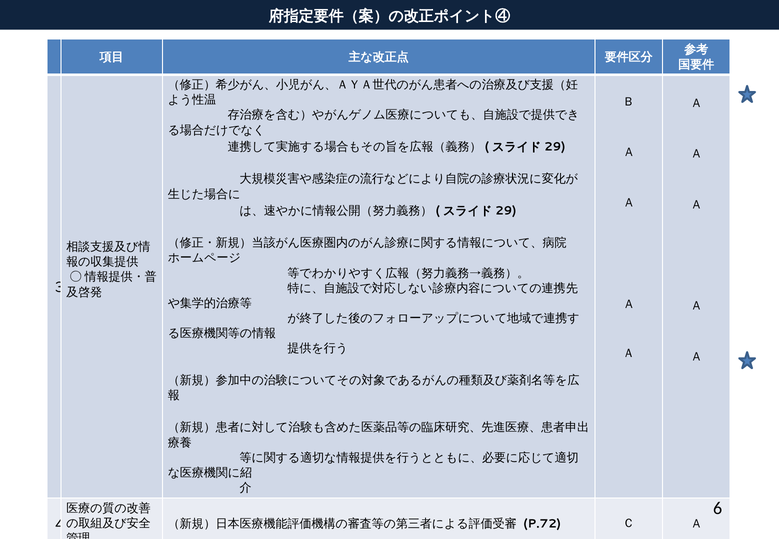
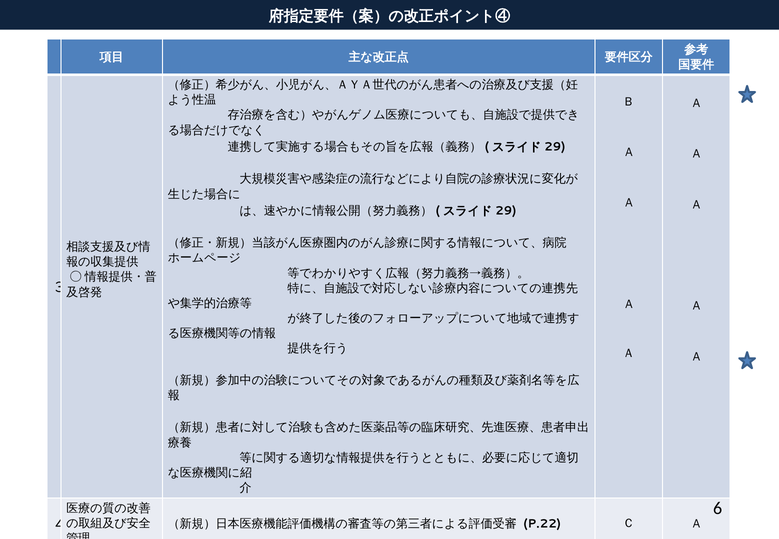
P.72: P.72 -> P.22
